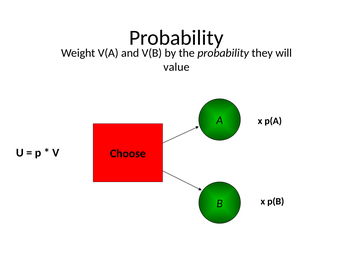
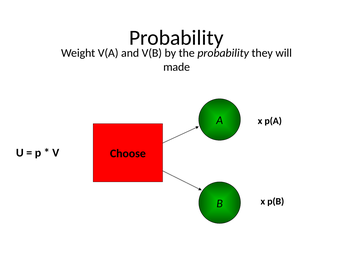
value: value -> made
